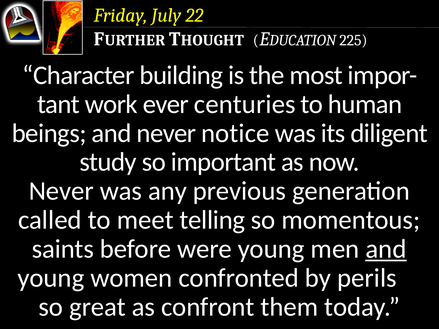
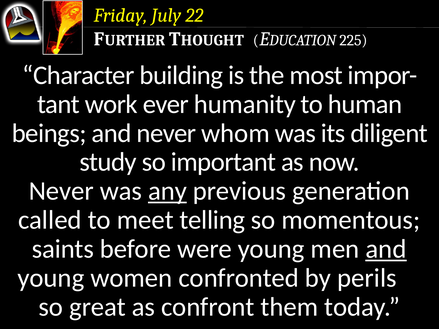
centuries: centuries -> humanity
notice: notice -> whom
any underline: none -> present
